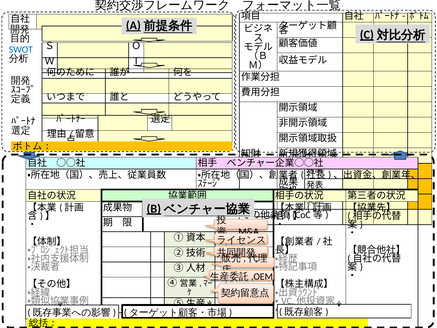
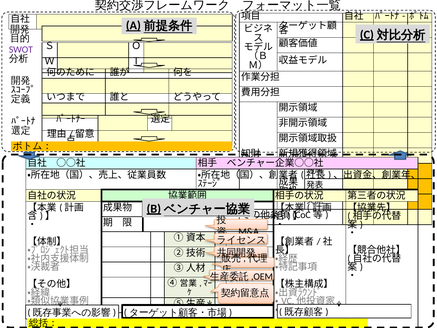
SWOT colour: blue -> purple
